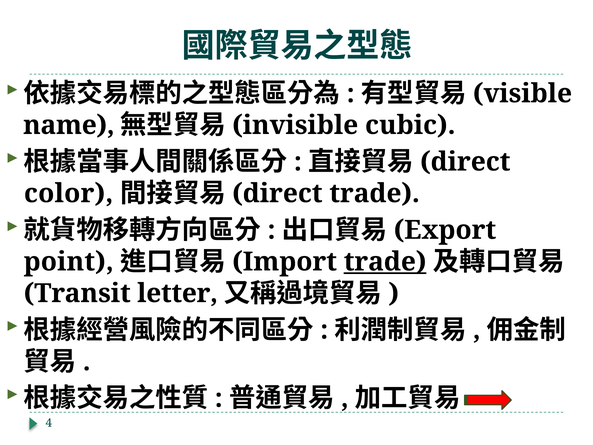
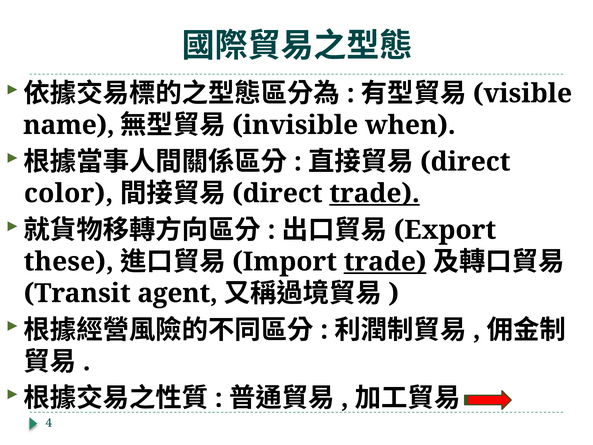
cubic: cubic -> when
trade at (375, 193) underline: none -> present
point: point -> these
letter: letter -> agent
